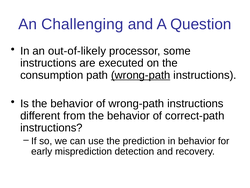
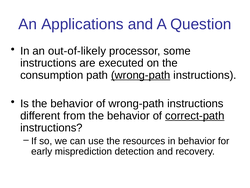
Challenging: Challenging -> Applications
correct-path underline: none -> present
prediction: prediction -> resources
